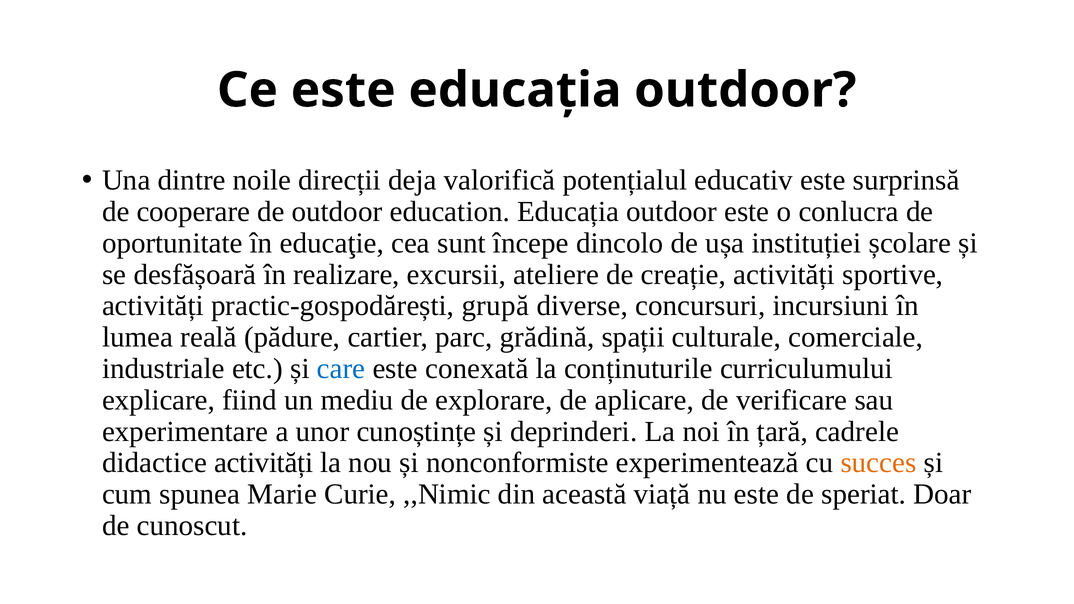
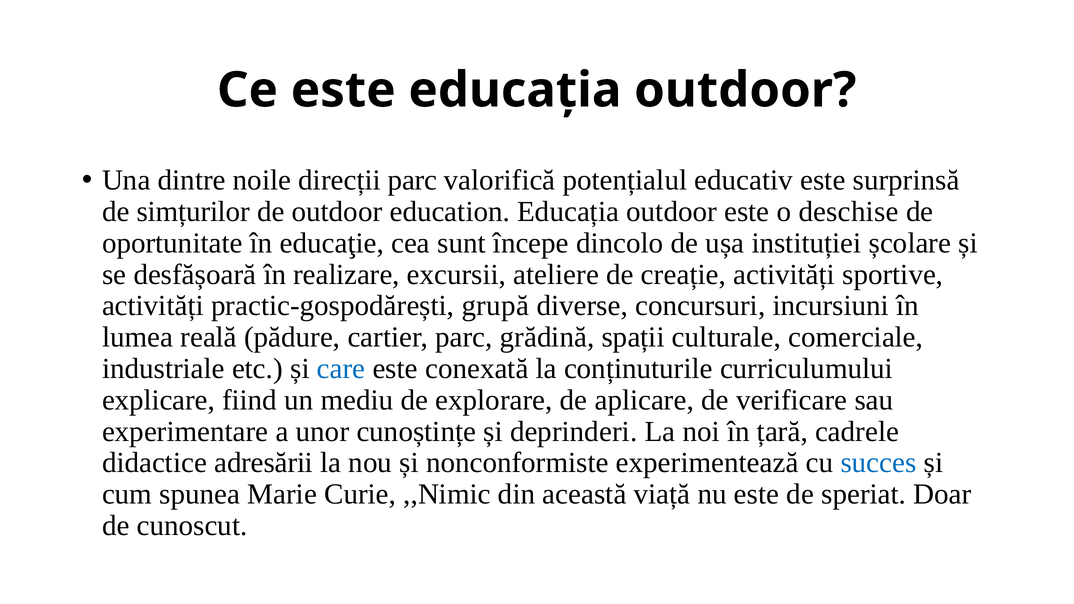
direcții deja: deja -> parc
cooperare: cooperare -> simțurilor
conlucra: conlucra -> deschise
didactice activități: activități -> adresării
succes colour: orange -> blue
